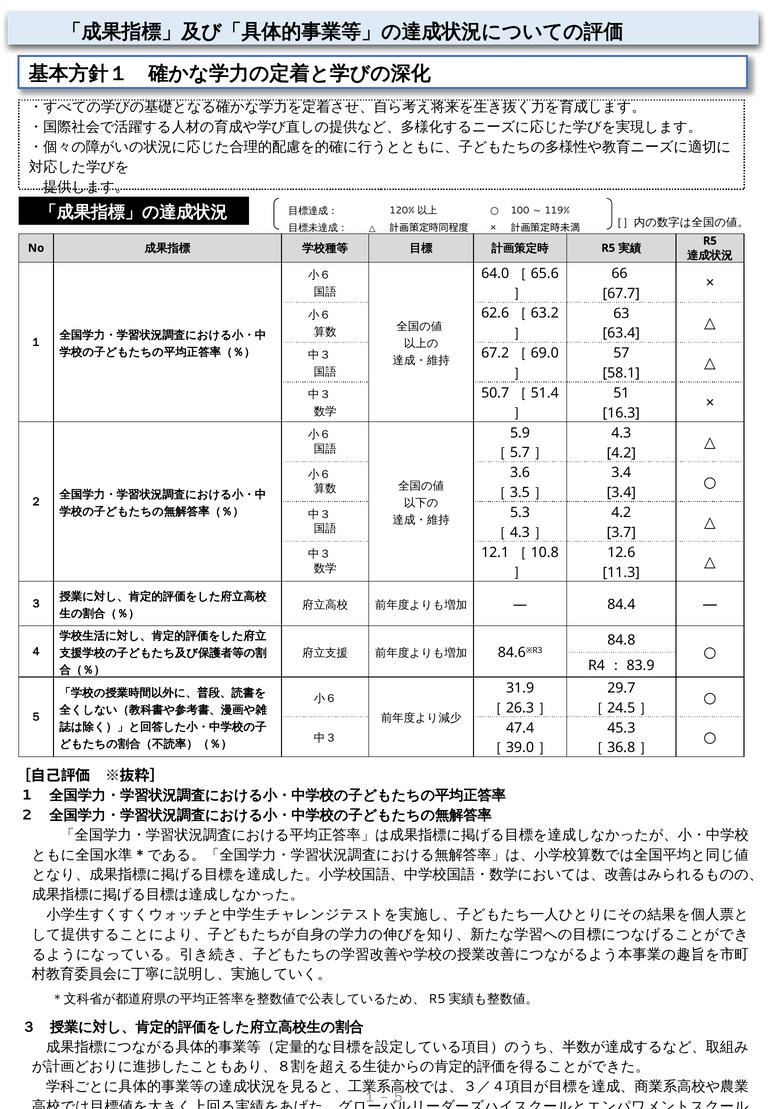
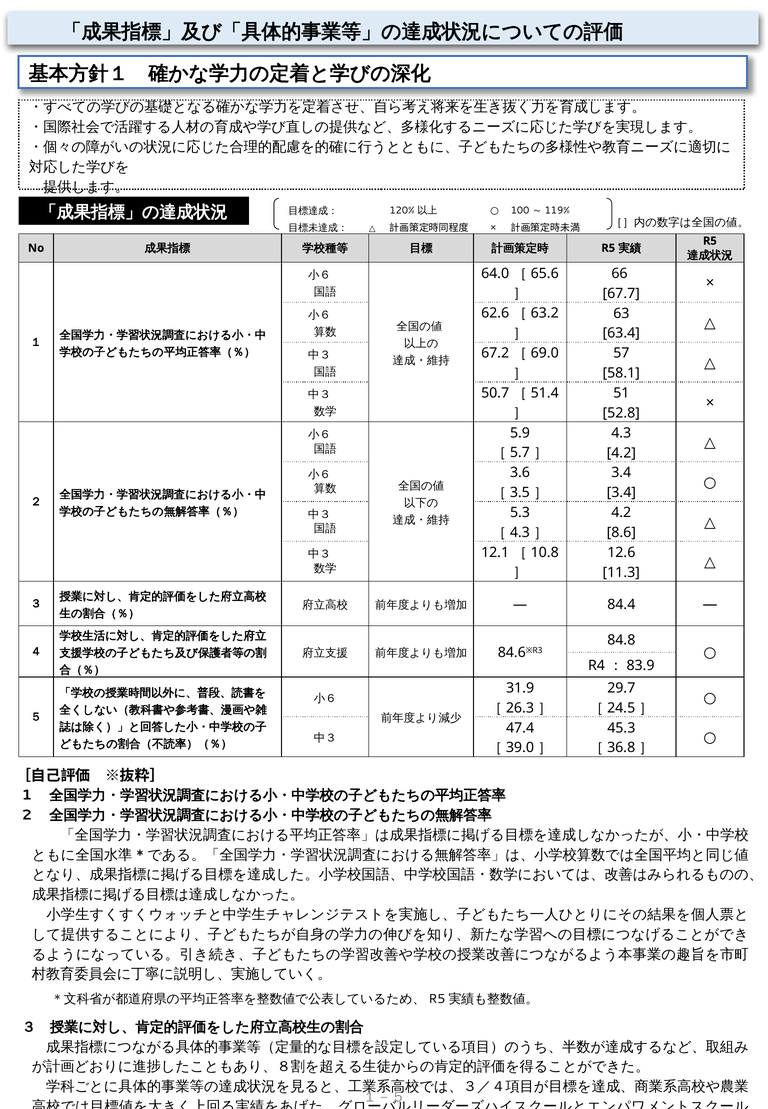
16.3: 16.3 -> 52.8
3.7: 3.7 -> 8.6
